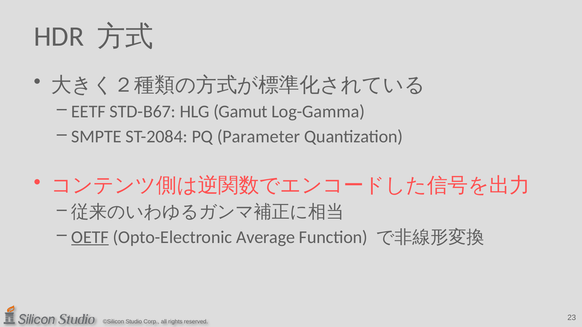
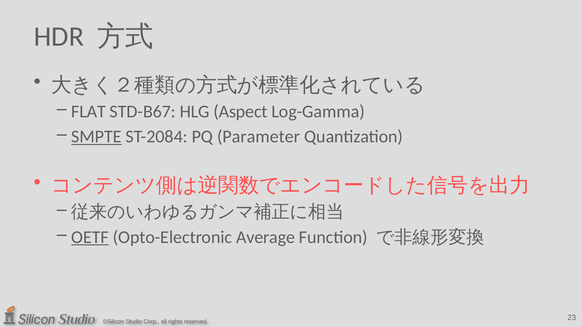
EETF: EETF -> FLAT
Gamut: Gamut -> Aspect
SMPTE underline: none -> present
